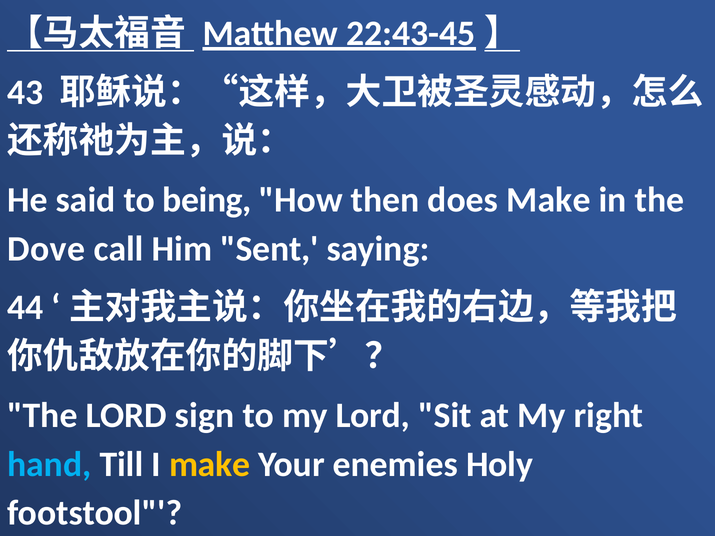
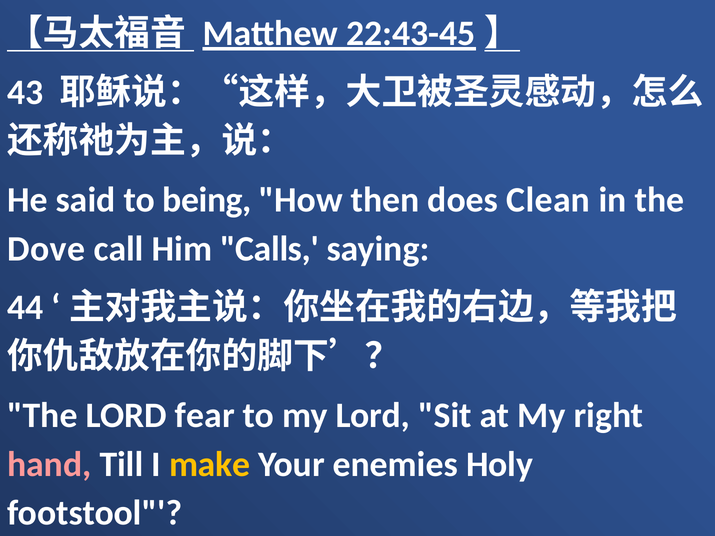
does Make: Make -> Clean
Sent: Sent -> Calls
sign: sign -> fear
hand colour: light blue -> pink
